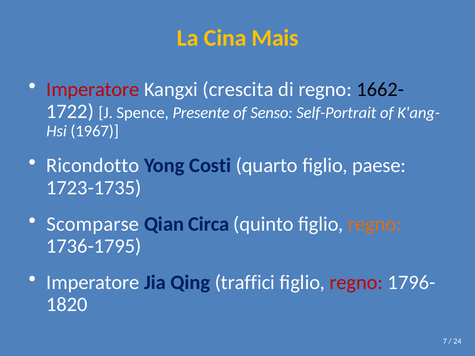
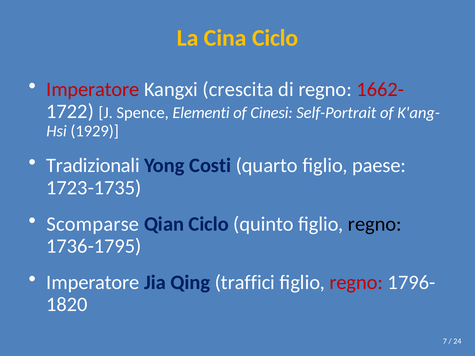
Cina Mais: Mais -> Ciclo
1662- colour: black -> red
Presente: Presente -> Elementi
Senso: Senso -> Cinesi
1967: 1967 -> 1929
Ricondotto: Ricondotto -> Tradizionali
Qian Circa: Circa -> Ciclo
regno at (375, 224) colour: orange -> black
